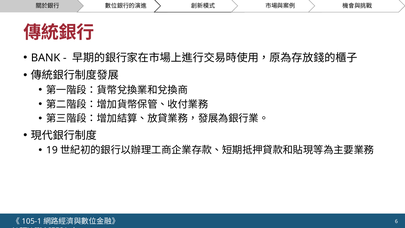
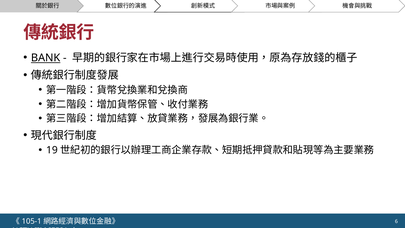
BANK underline: none -> present
